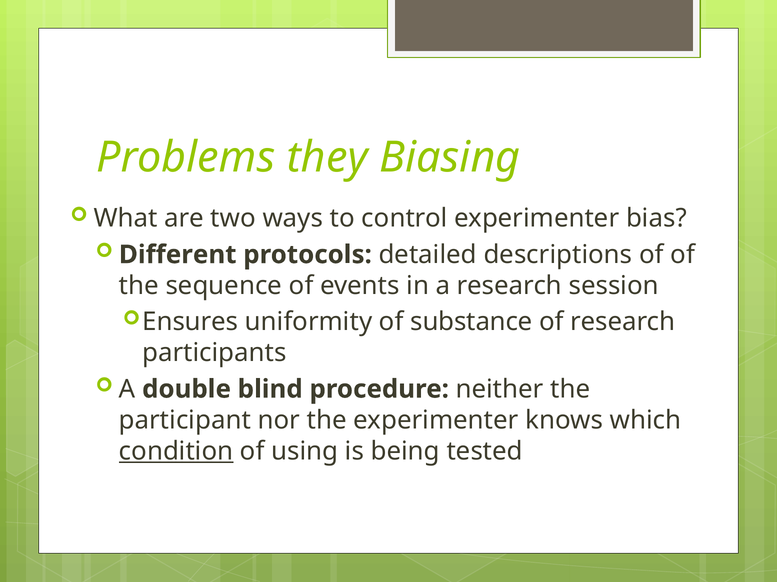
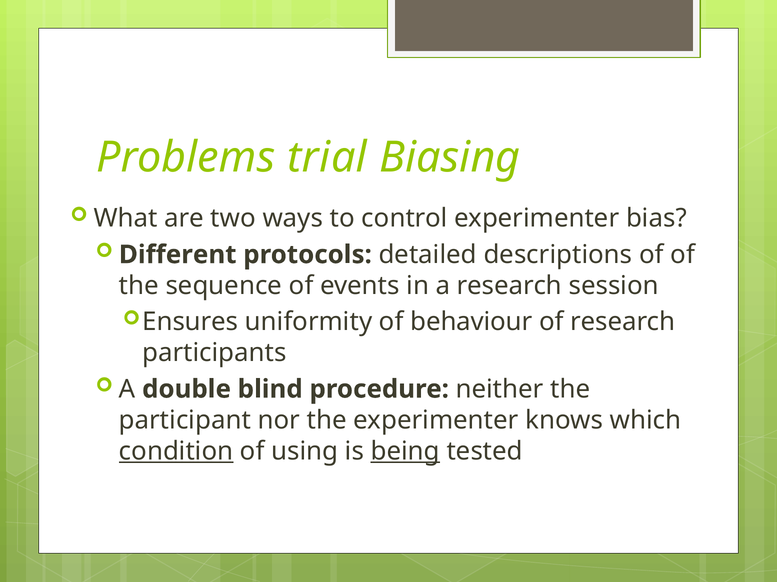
they: they -> trial
substance: substance -> behaviour
being underline: none -> present
